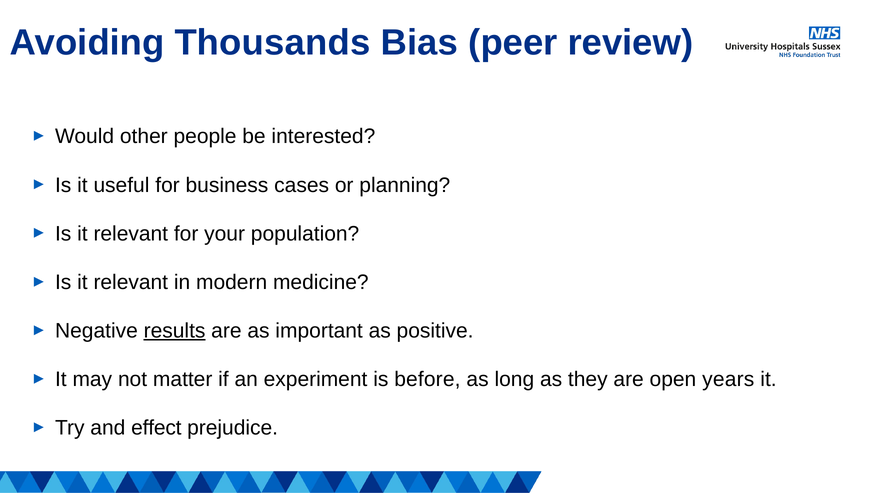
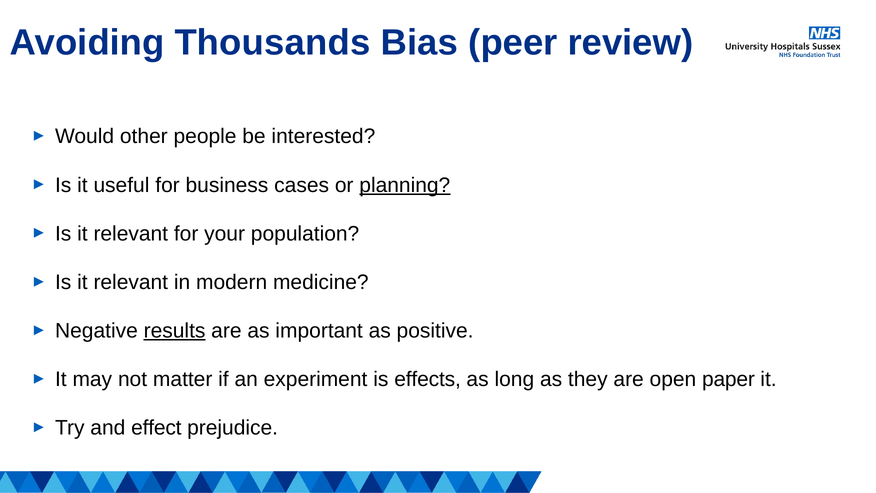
planning underline: none -> present
before: before -> effects
years: years -> paper
